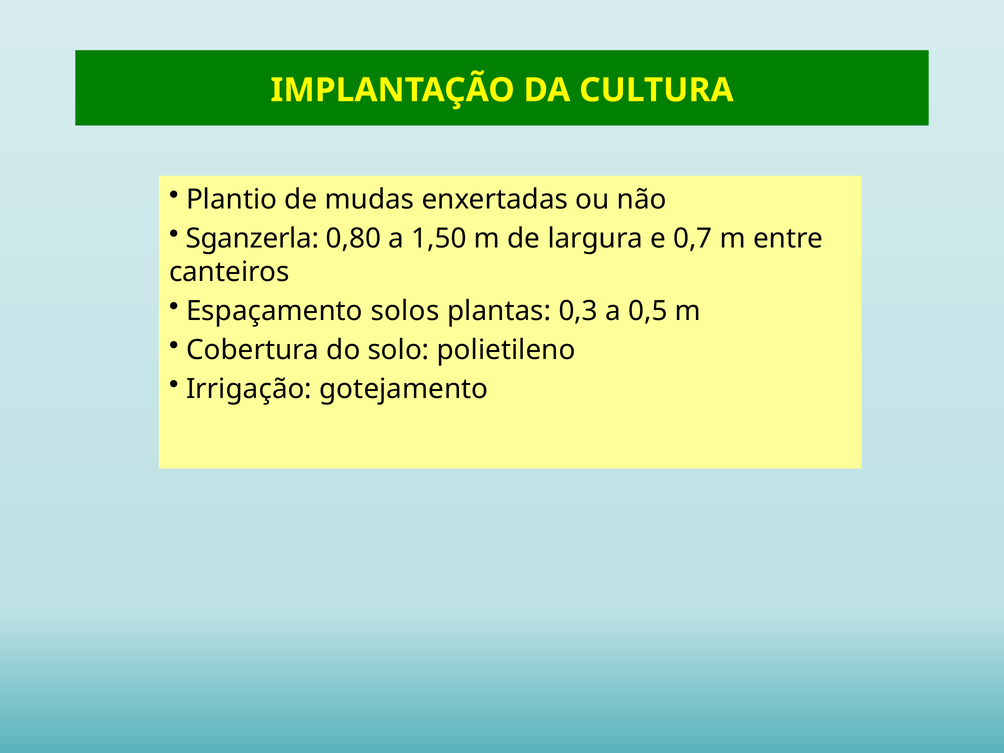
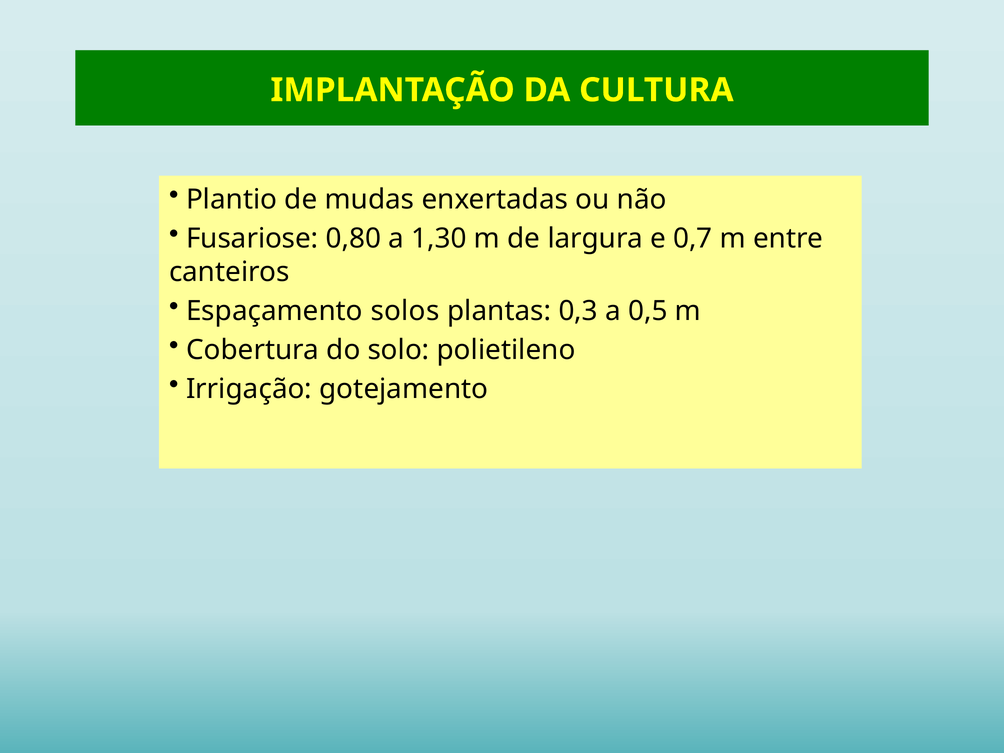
Sganzerla: Sganzerla -> Fusariose
1,50: 1,50 -> 1,30
